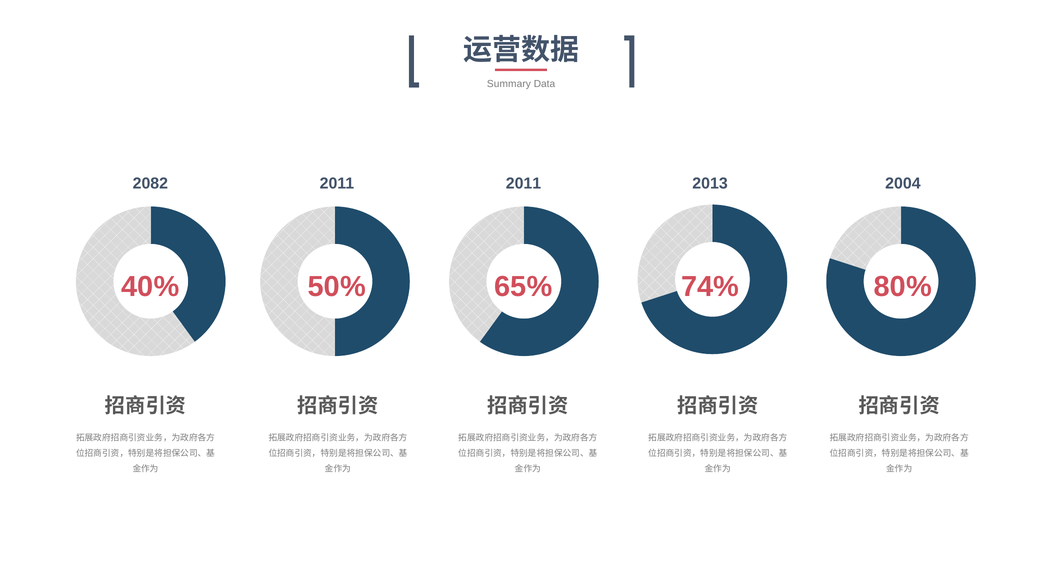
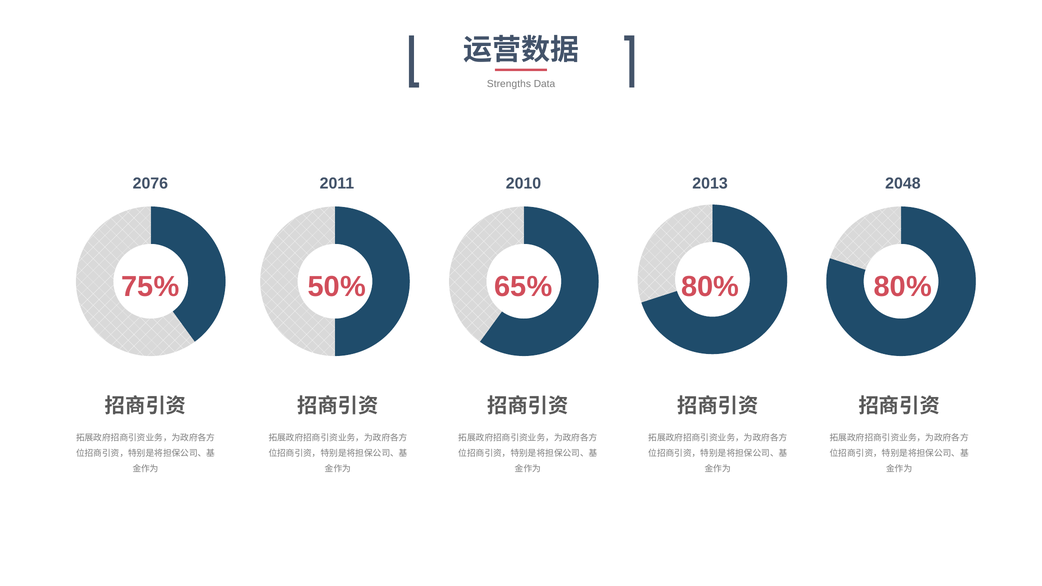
Summary: Summary -> Strengths
2082: 2082 -> 2076
2011 2011: 2011 -> 2010
2004: 2004 -> 2048
40%: 40% -> 75%
65% 74%: 74% -> 80%
